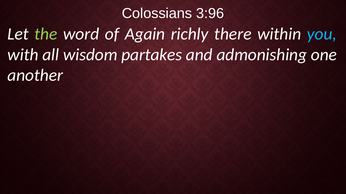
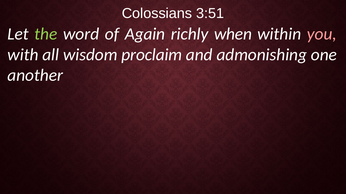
3:96: 3:96 -> 3:51
there: there -> when
you colour: light blue -> pink
partakes: partakes -> proclaim
